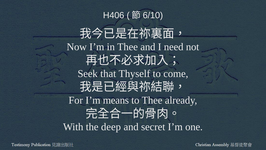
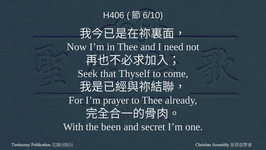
means: means -> prayer
deep: deep -> been
